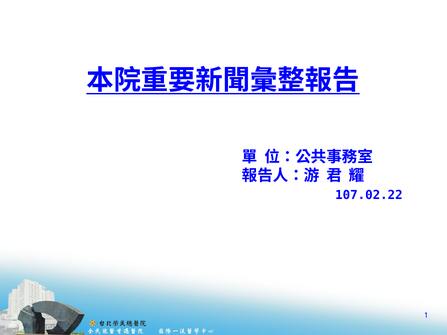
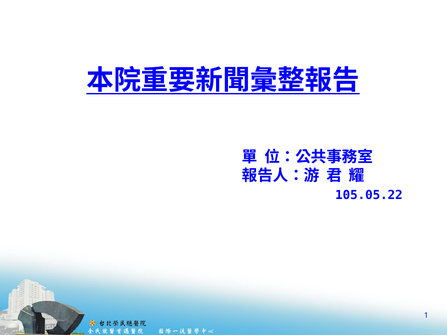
107.02.22: 107.02.22 -> 105.05.22
